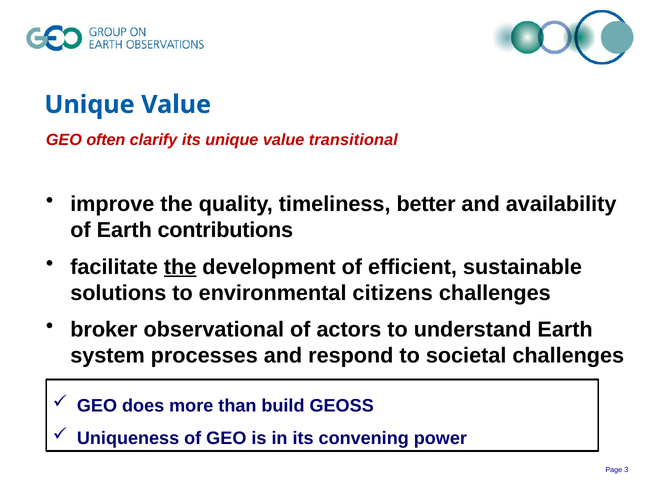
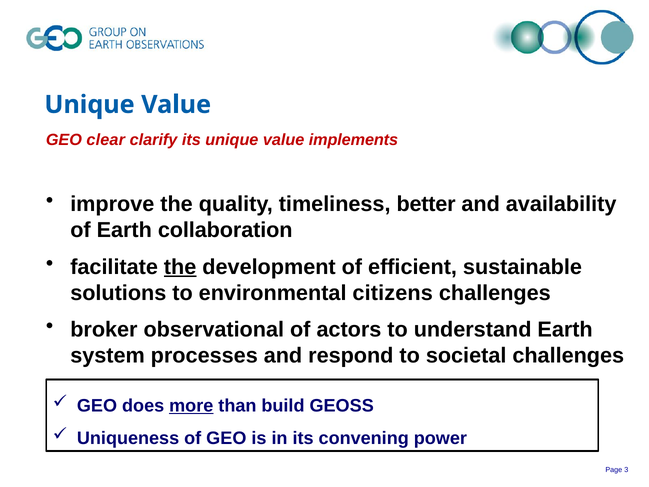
often: often -> clear
transitional: transitional -> implements
contributions: contributions -> collaboration
more underline: none -> present
